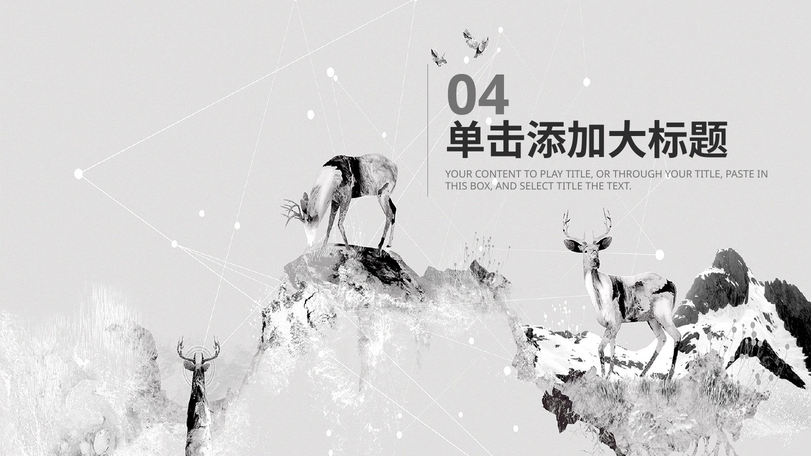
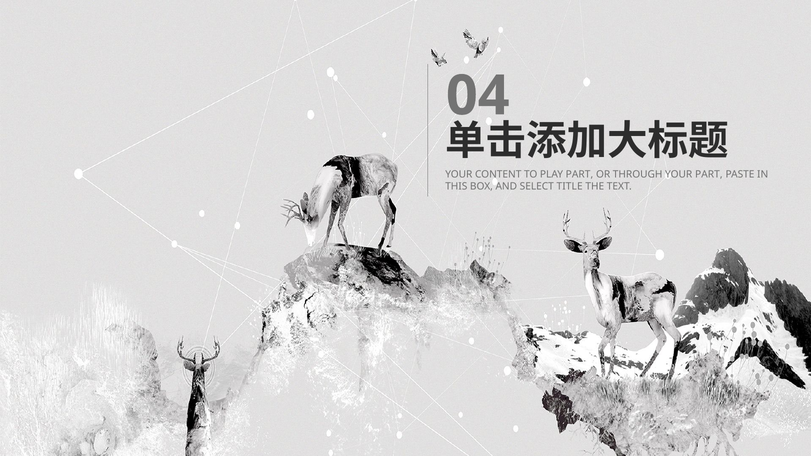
PLAY TITLE: TITLE -> PART
YOUR TITLE: TITLE -> PART
